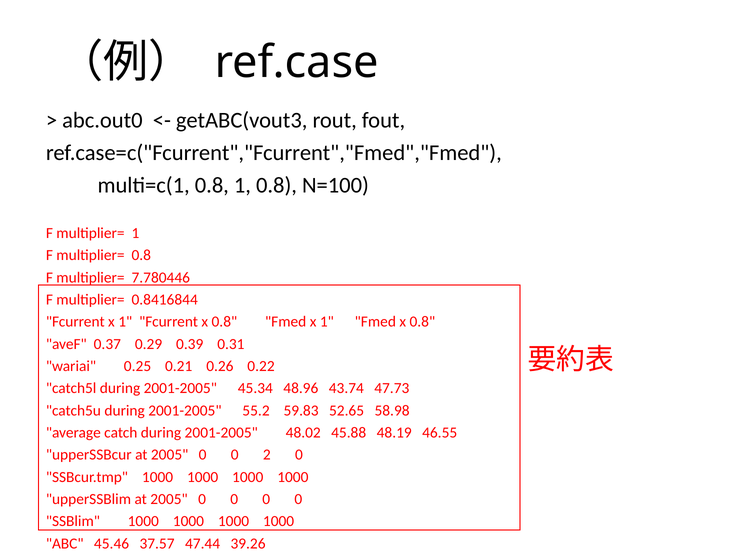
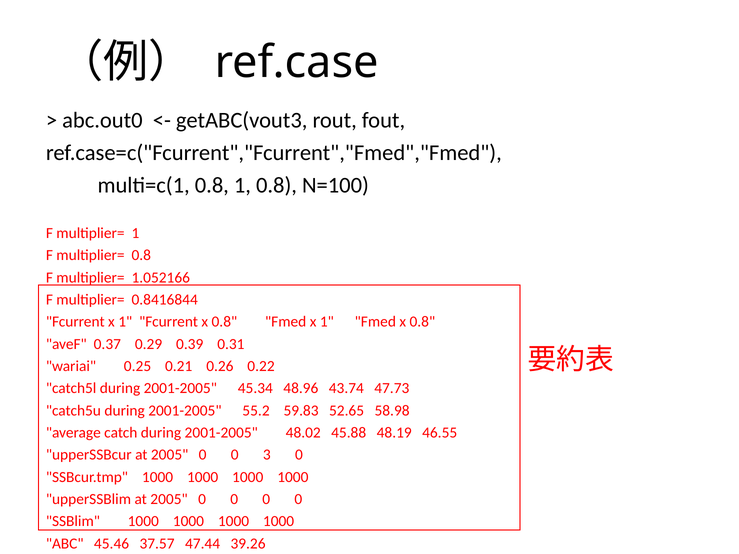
7.780446: 7.780446 -> 1.052166
2: 2 -> 3
